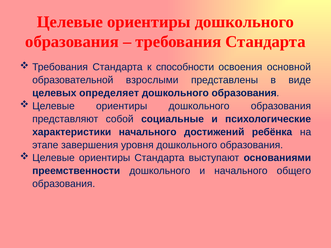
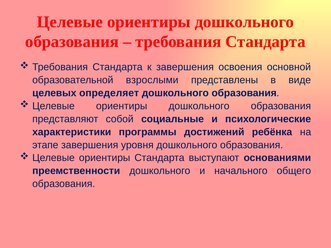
к способности: способности -> завершения
характеристики начального: начального -> программы
